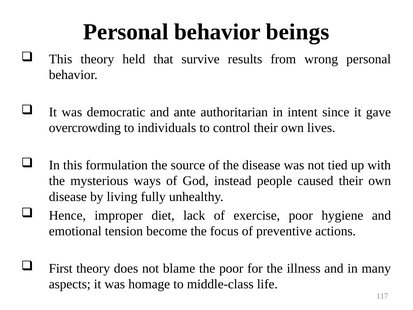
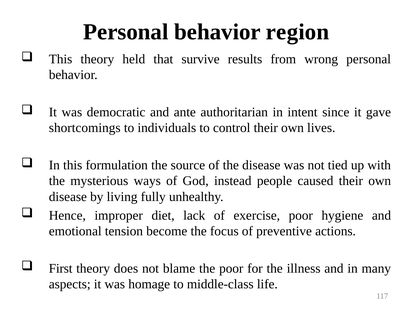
beings: beings -> region
overcrowding: overcrowding -> shortcomings
